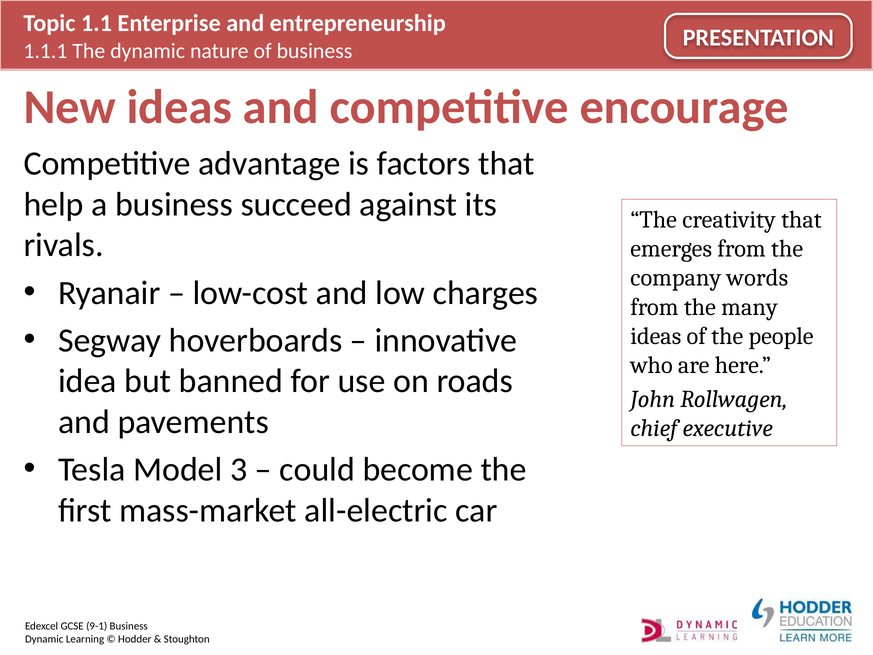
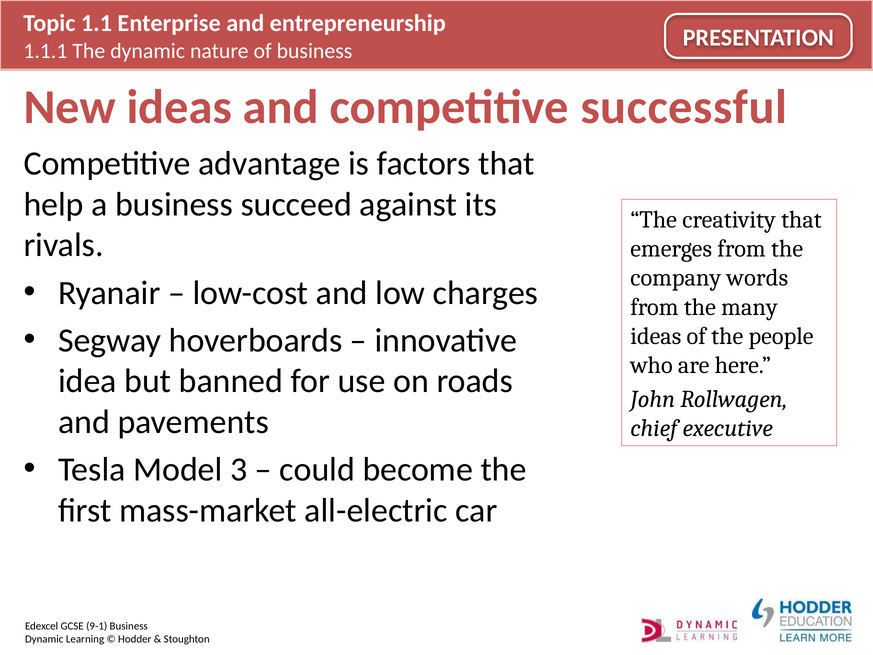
encourage: encourage -> successful
